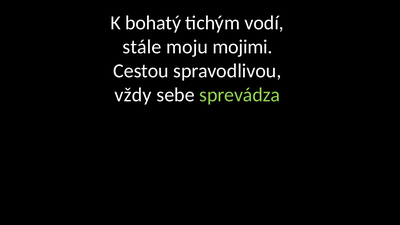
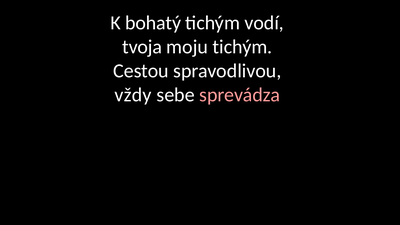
stále: stále -> tvoja
moju mojimi: mojimi -> tichým
sprevádza colour: light green -> pink
